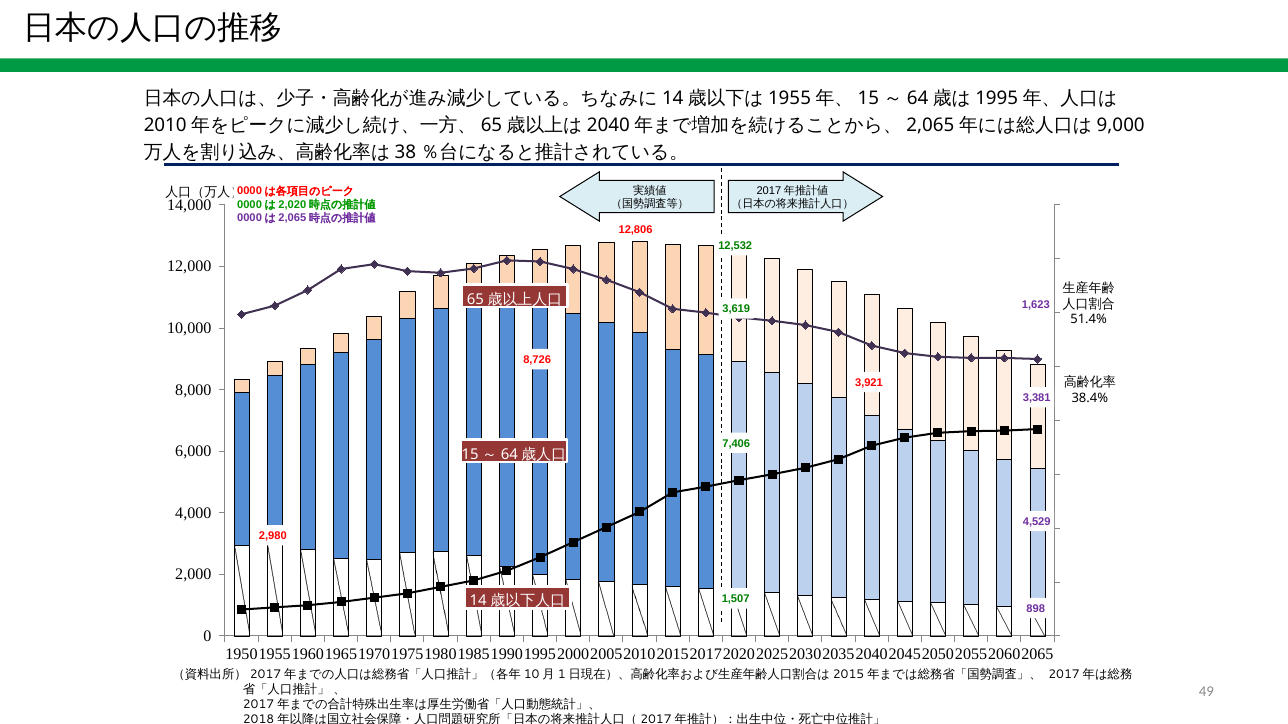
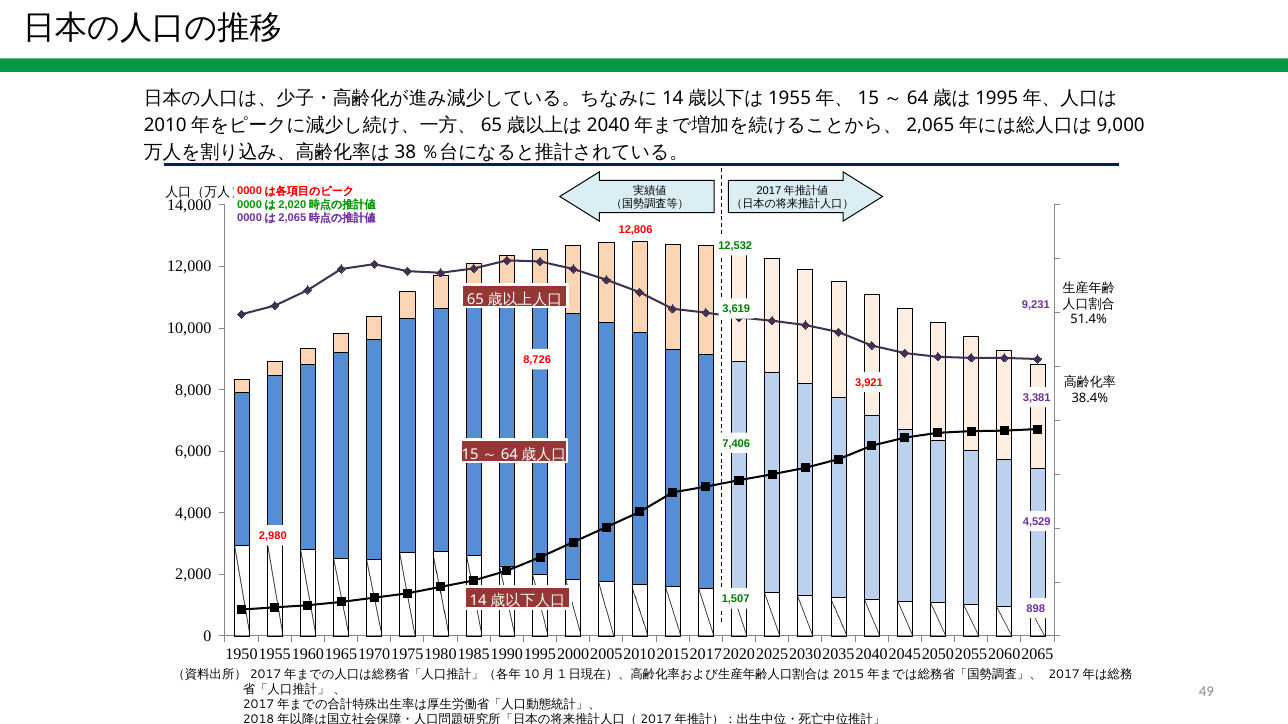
1,623: 1,623 -> 9,231
